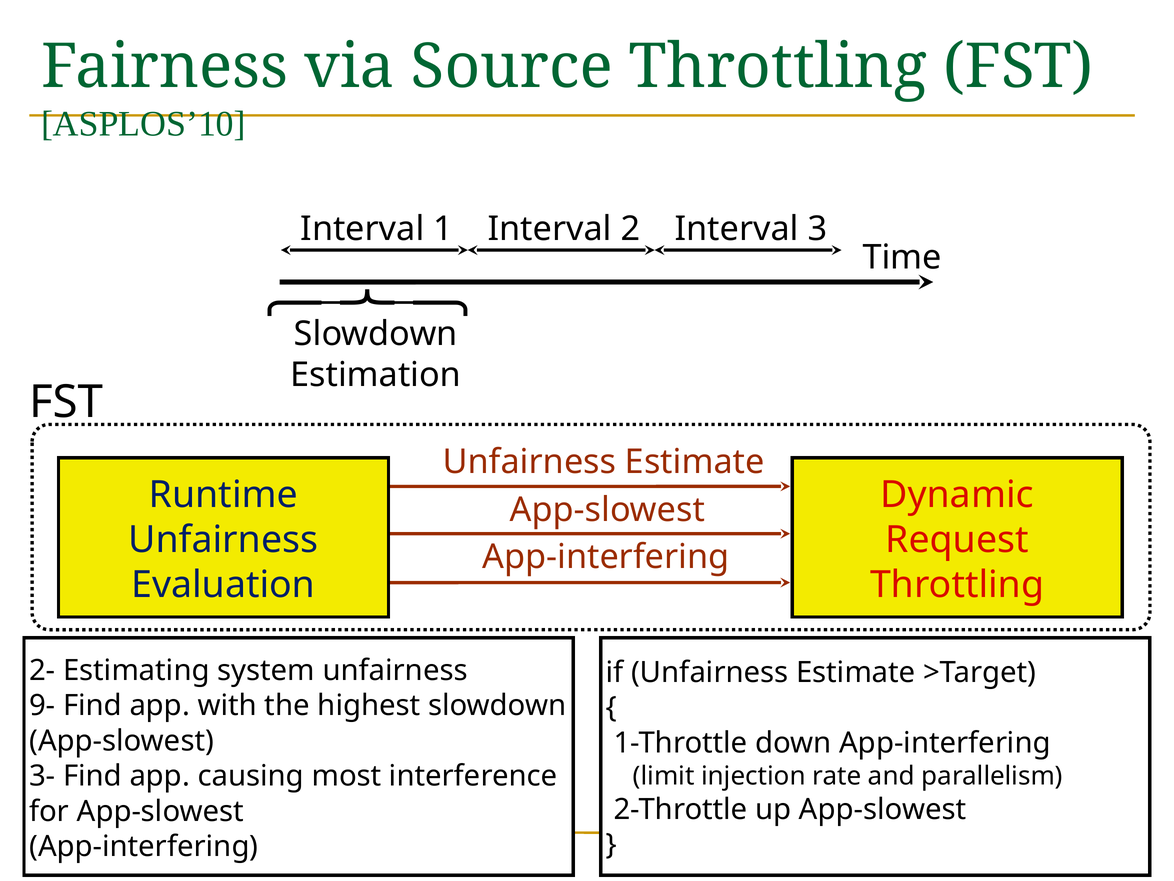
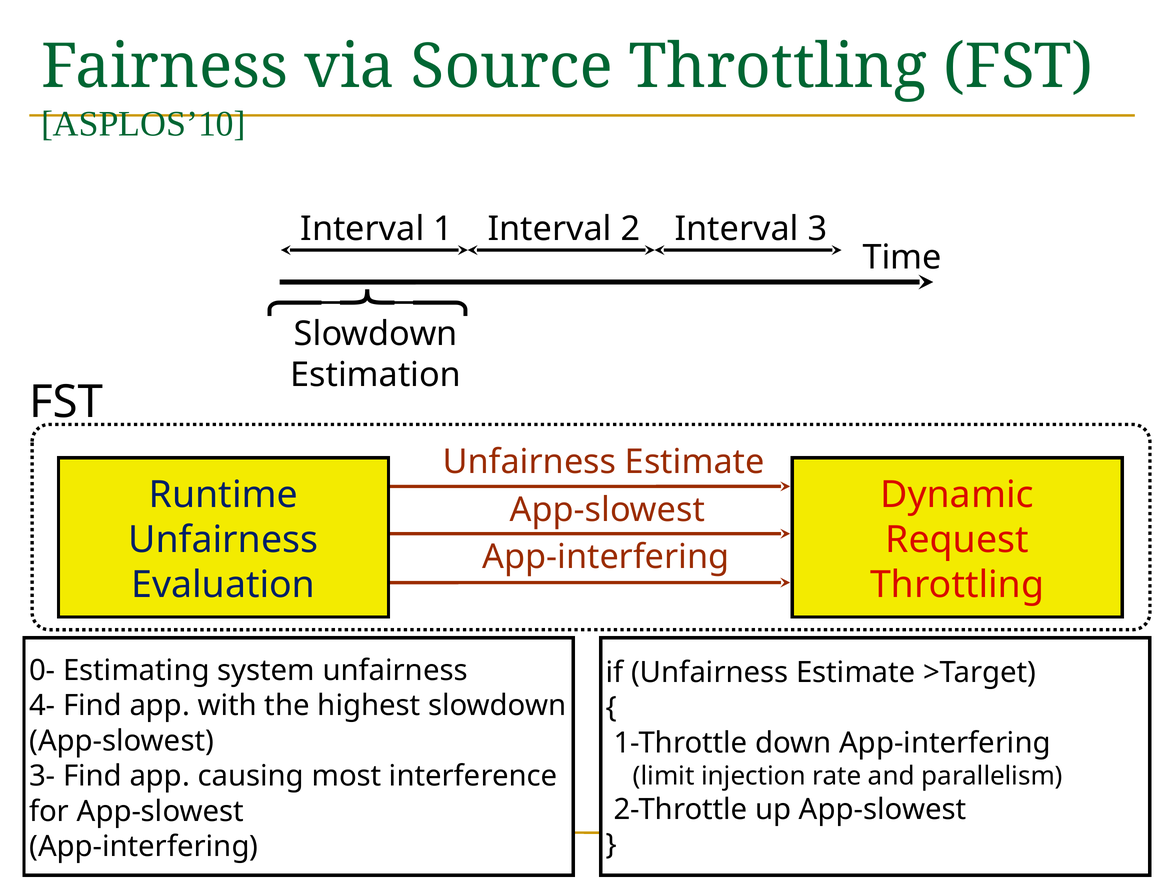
2-: 2- -> 0-
9-: 9- -> 4-
